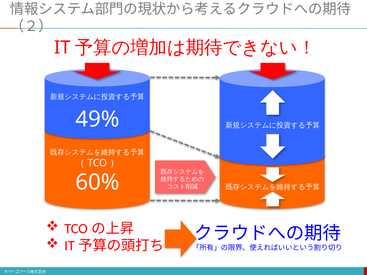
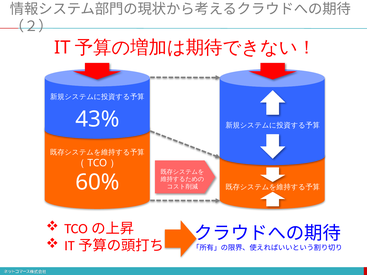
49%: 49% -> 43%
